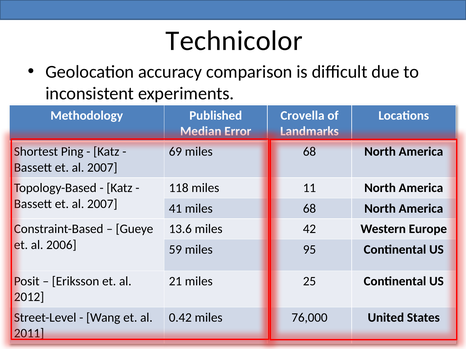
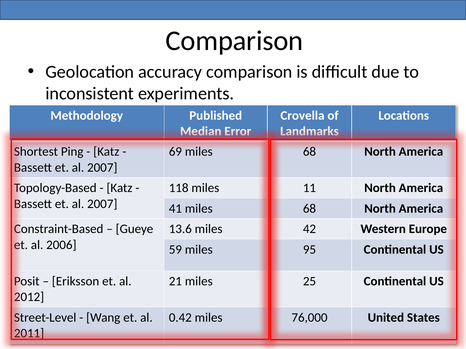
Technicolor at (234, 41): Technicolor -> Comparison
